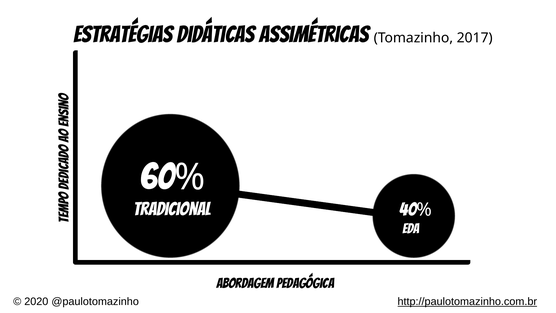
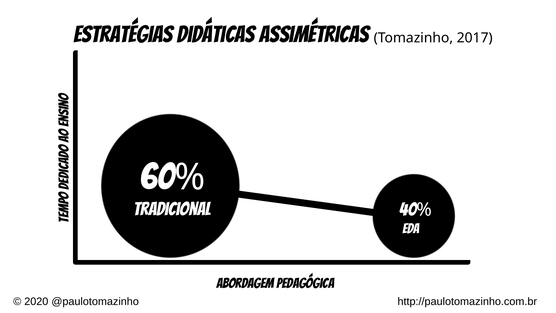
http://paulotomazinho.com.br underline: present -> none
